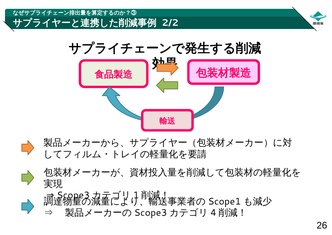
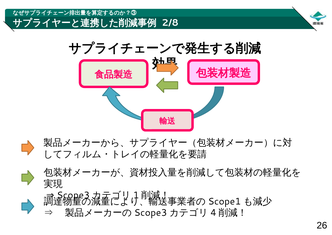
2/2: 2/2 -> 2/8
